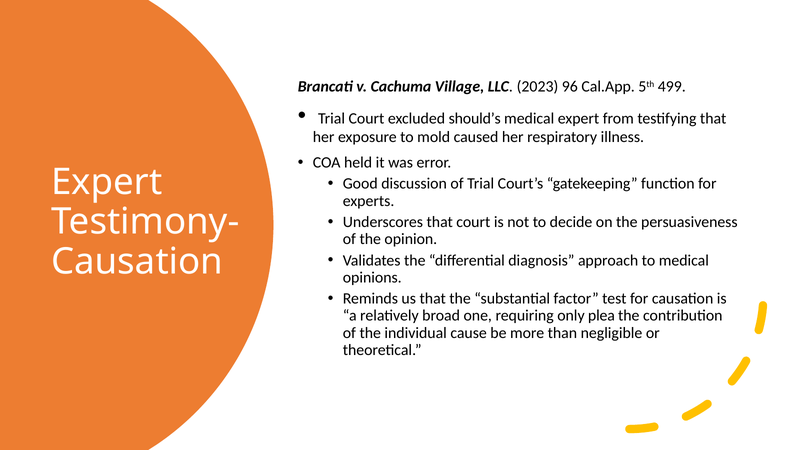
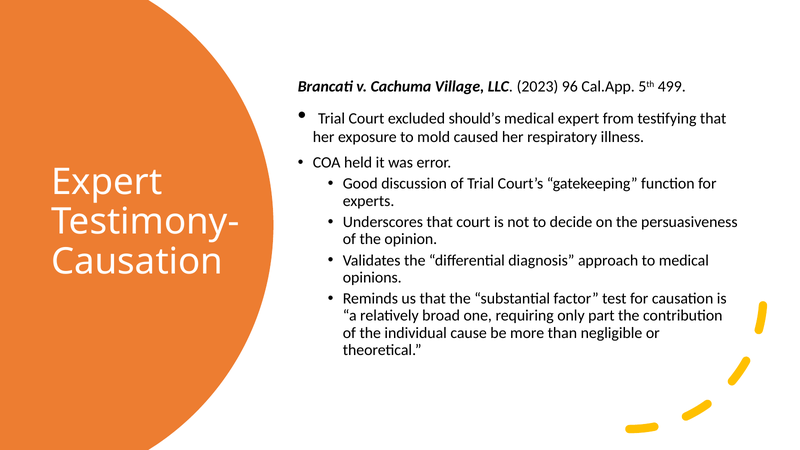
plea: plea -> part
